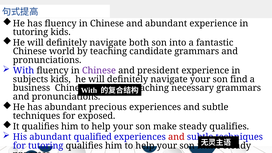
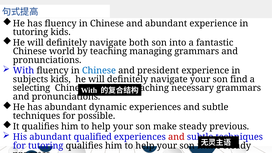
candidate: candidate -> managing
Chinese at (99, 71) colour: purple -> blue
business at (31, 88): business -> selecting
precious: precious -> dynamic
exposed: exposed -> possible
steady qualifies: qualifies -> previous
